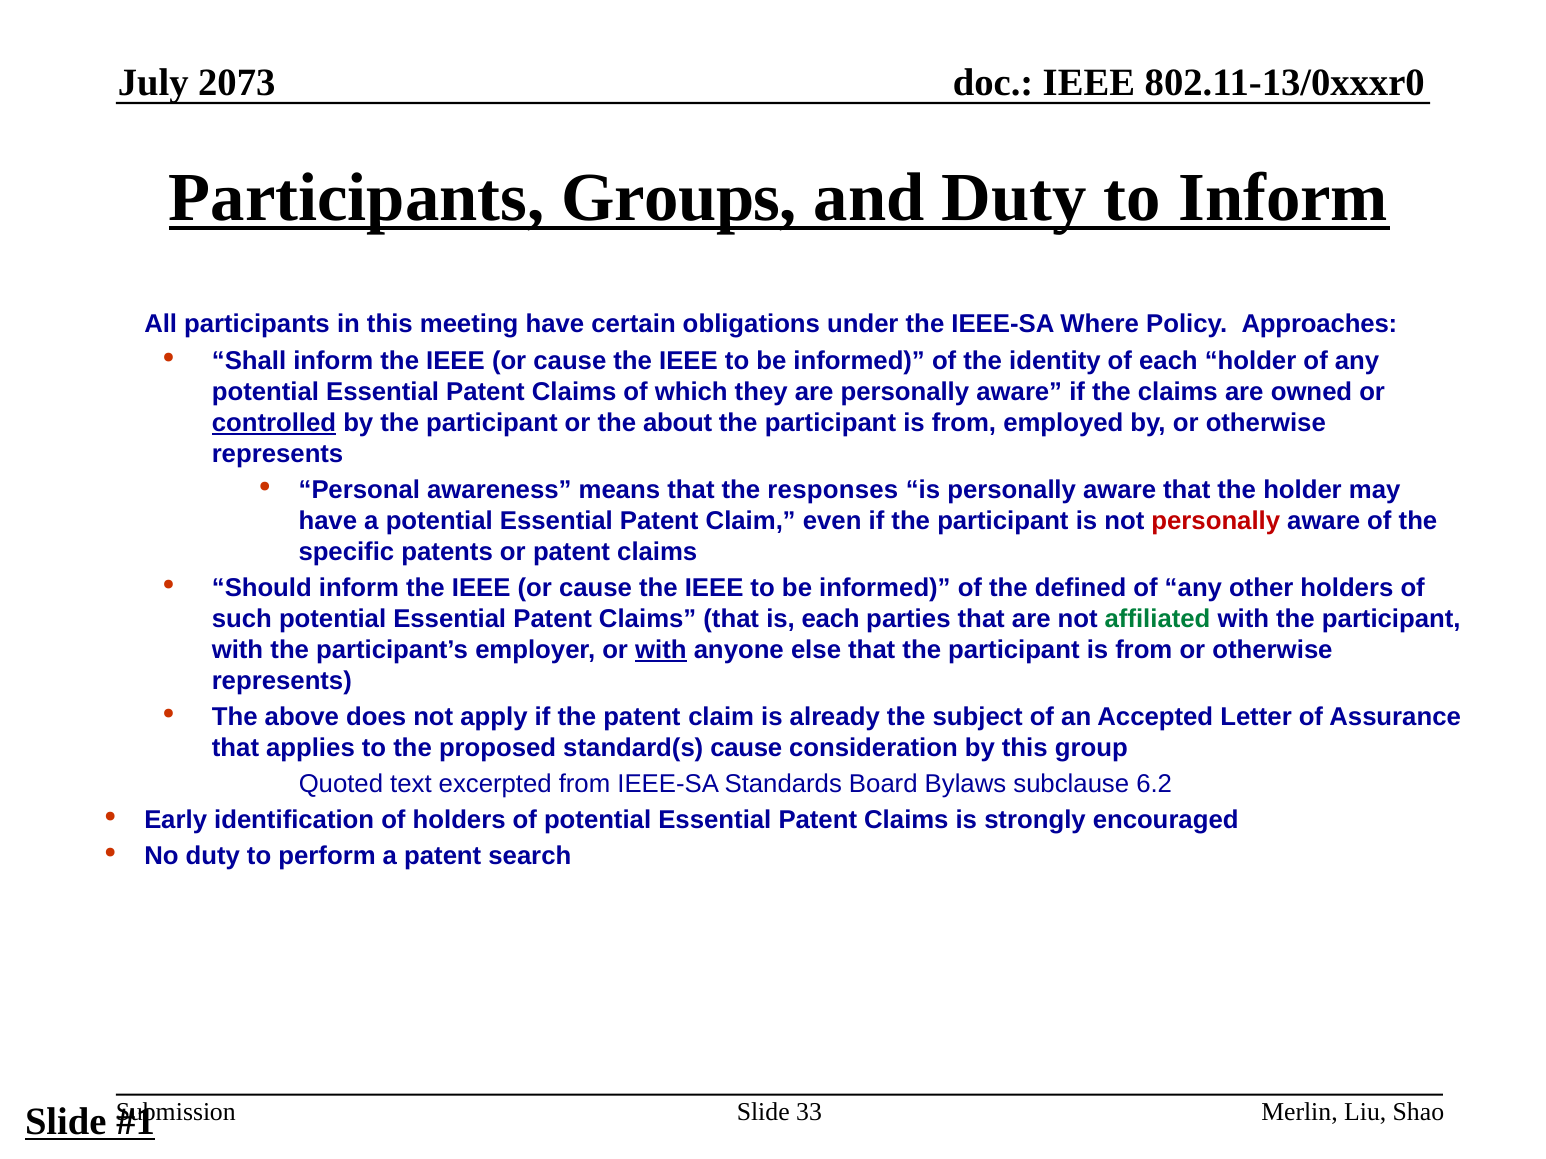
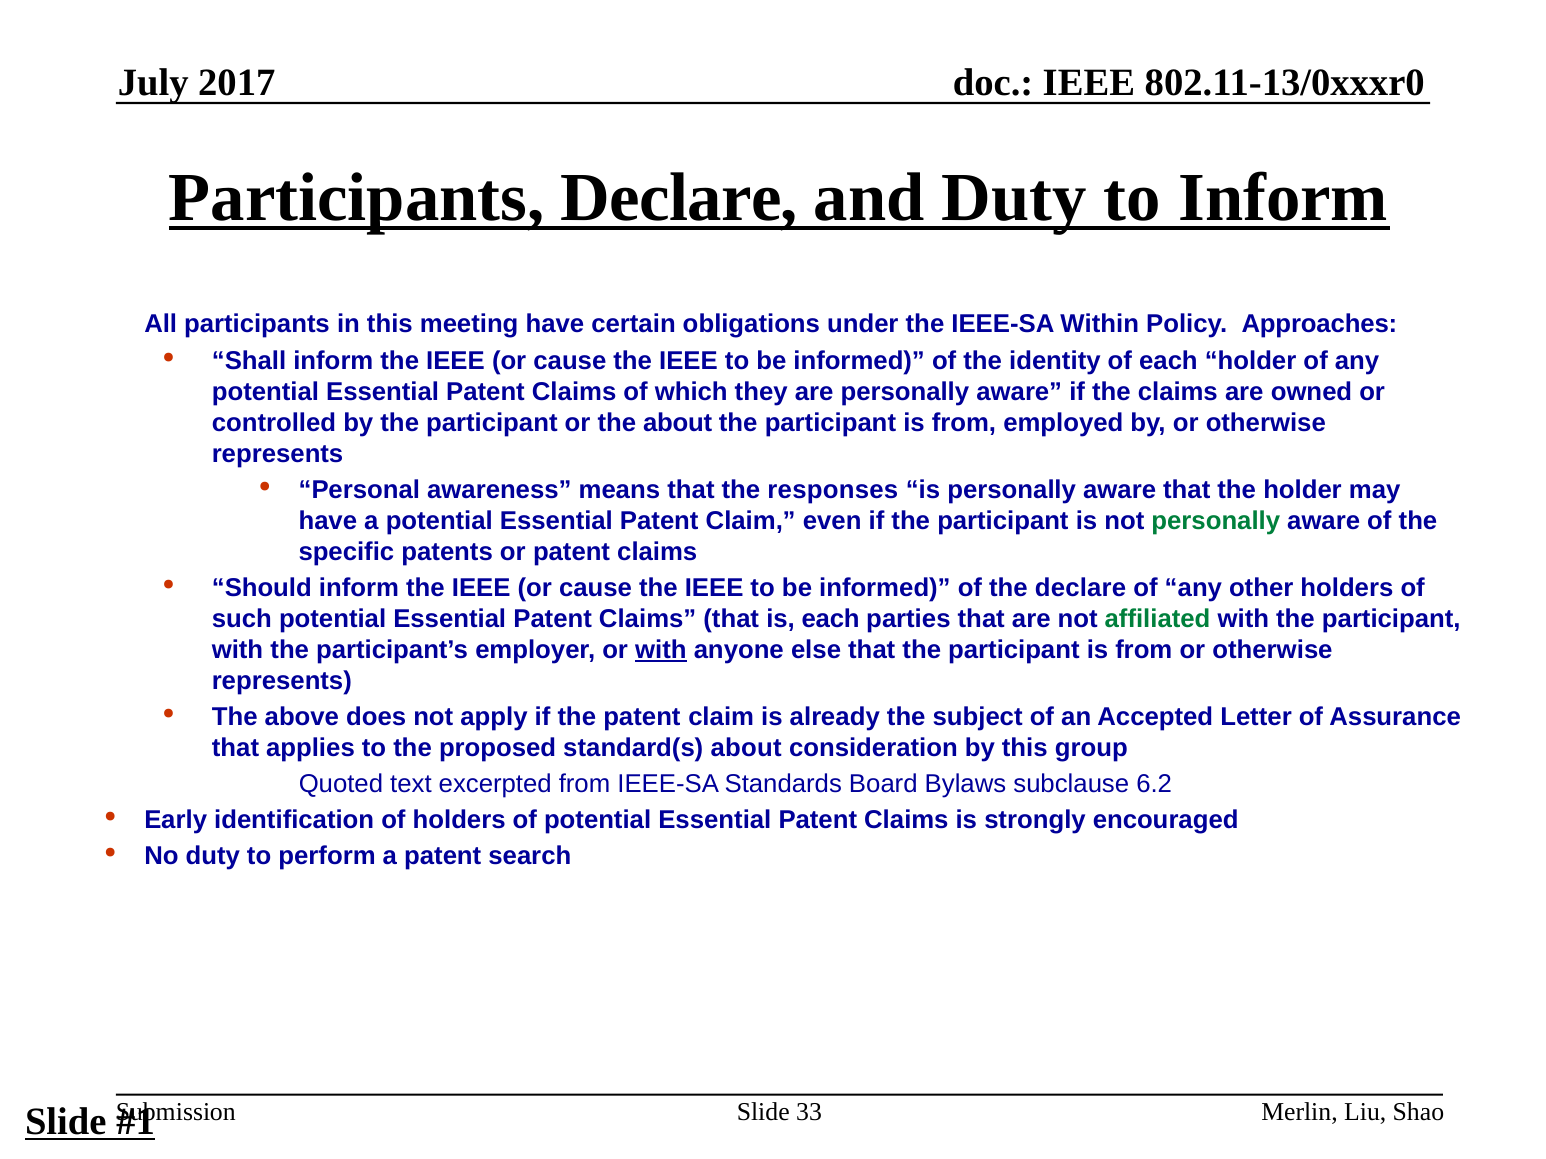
2073: 2073 -> 2017
Participants Groups: Groups -> Declare
Where: Where -> Within
controlled underline: present -> none
personally at (1216, 521) colour: red -> green
the defined: defined -> declare
standard(s cause: cause -> about
